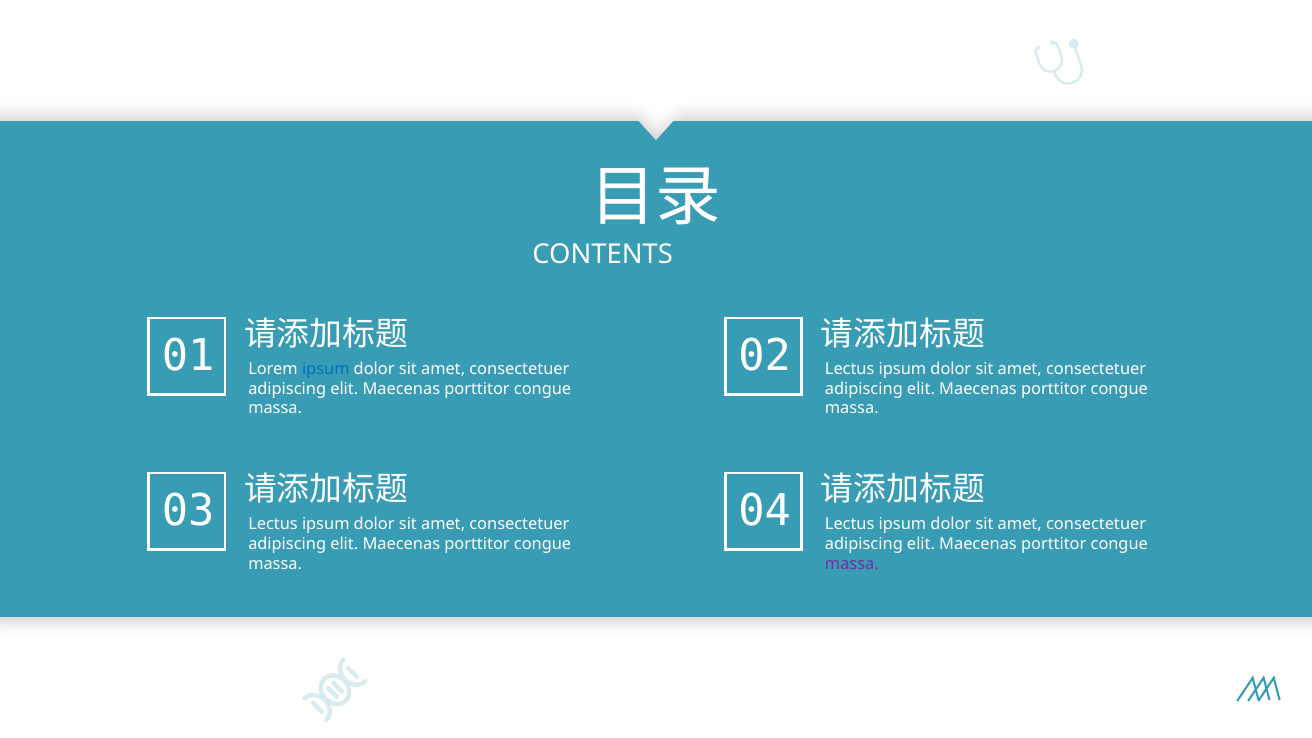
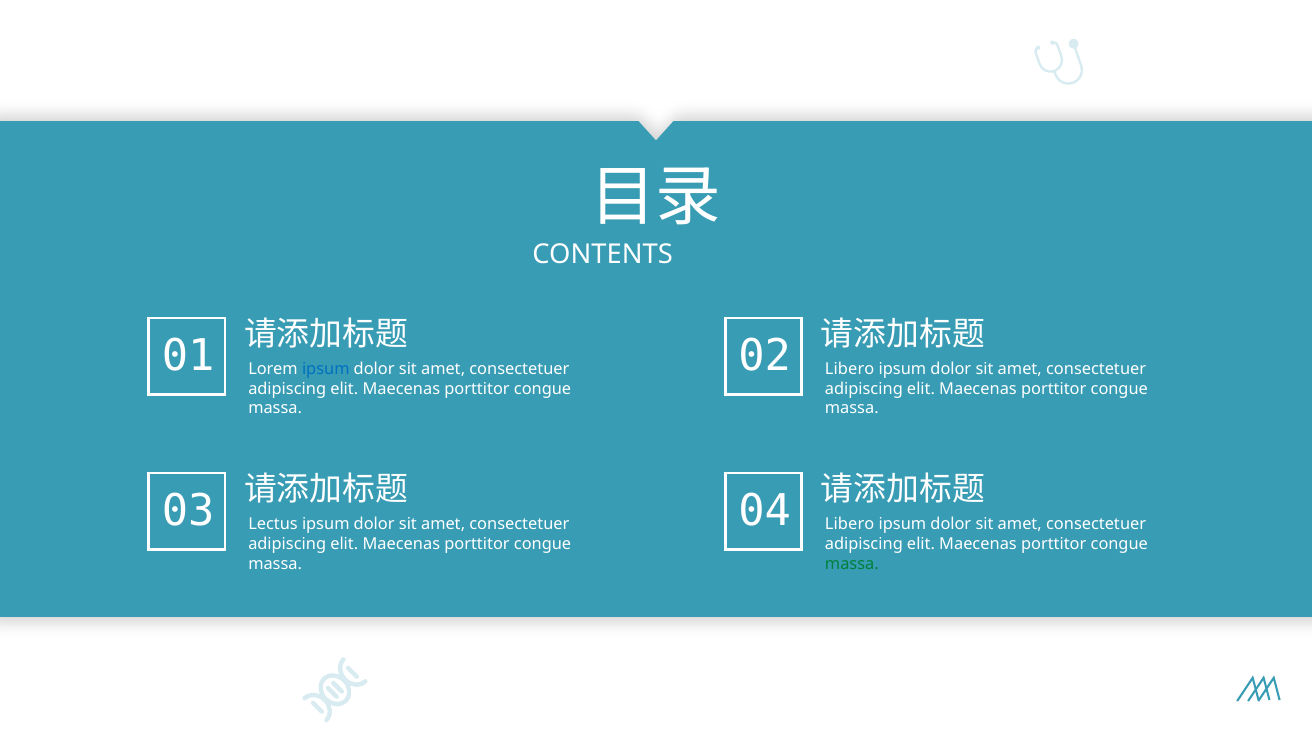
Lectus at (850, 369): Lectus -> Libero
Lectus at (850, 524): Lectus -> Libero
massa at (852, 564) colour: purple -> green
